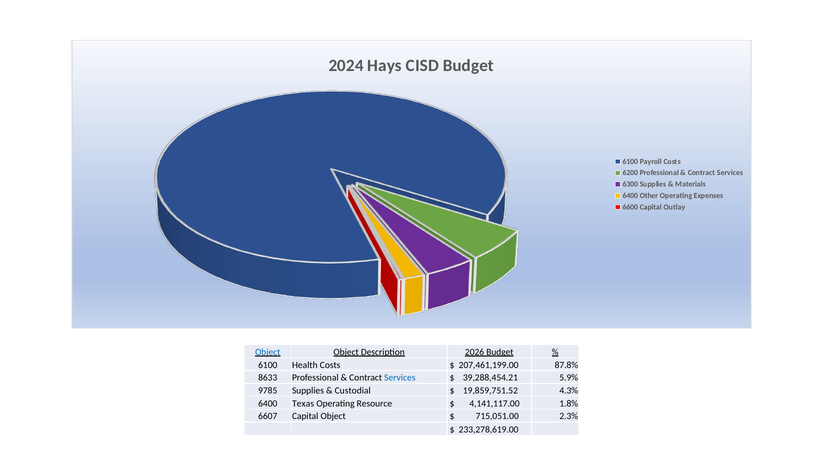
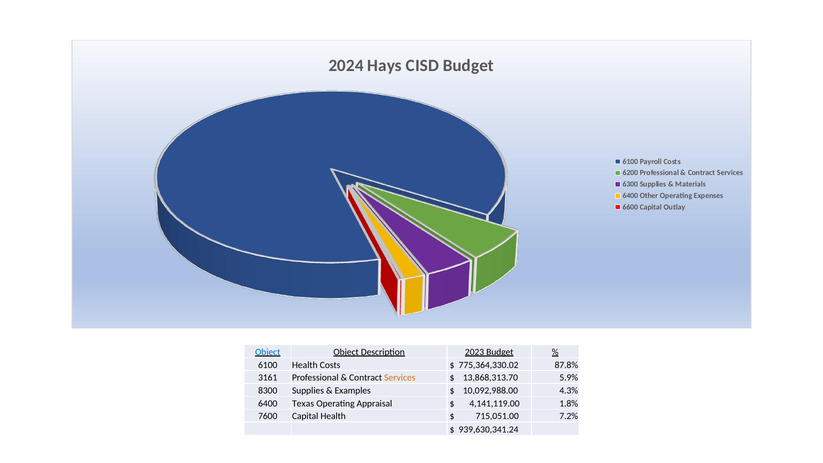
2026: 2026 -> 2023
207,461,199.00: 207,461,199.00 -> 775,364,330.02
8633: 8633 -> 3161
Services at (400, 378) colour: blue -> orange
39,288,454.21: 39,288,454.21 -> 13,868,313.70
9785: 9785 -> 8300
Custodial: Custodial -> Examples
19,859,751.52: 19,859,751.52 -> 10,092,988.00
Resource: Resource -> Appraisal
4,141,117.00: 4,141,117.00 -> 4,141,119.00
6607: 6607 -> 7600
Capital Object: Object -> Health
2.3%: 2.3% -> 7.2%
233,278,619.00: 233,278,619.00 -> 939,630,341.24
